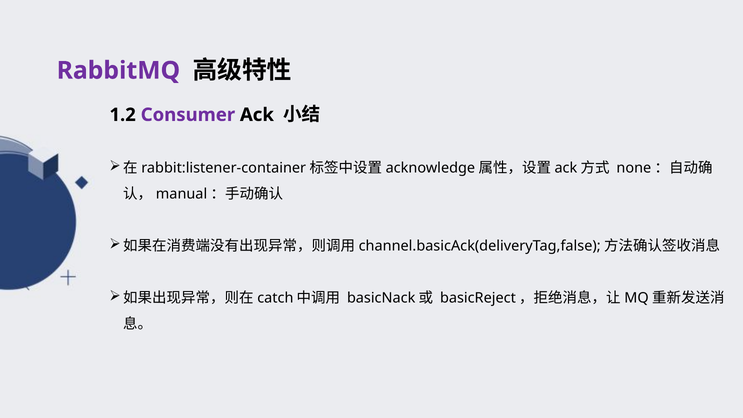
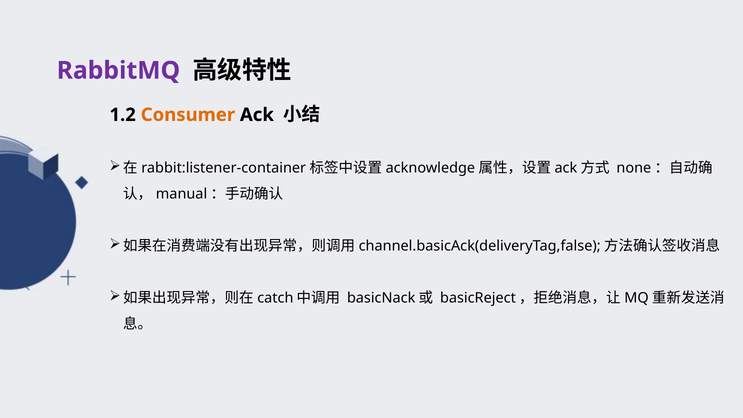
Consumer colour: purple -> orange
